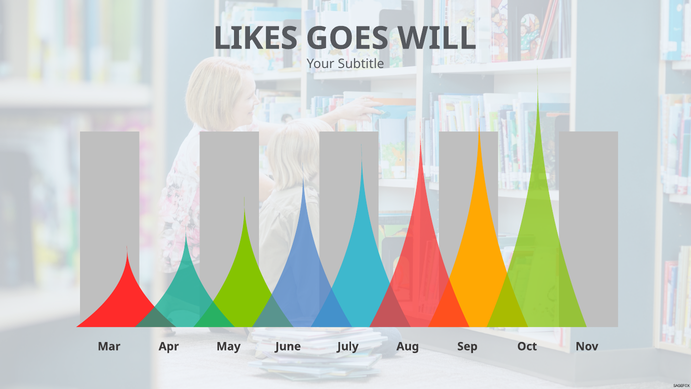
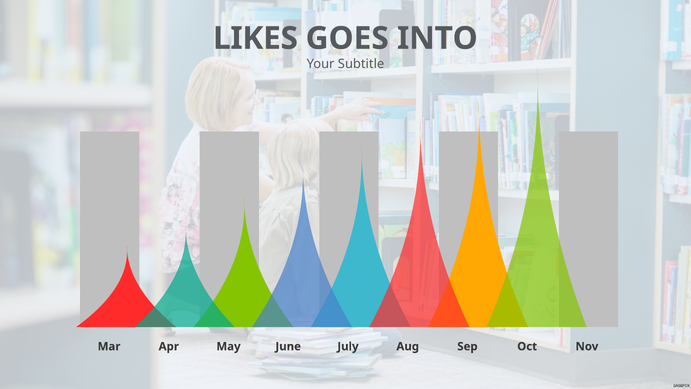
WILL: WILL -> INTO
